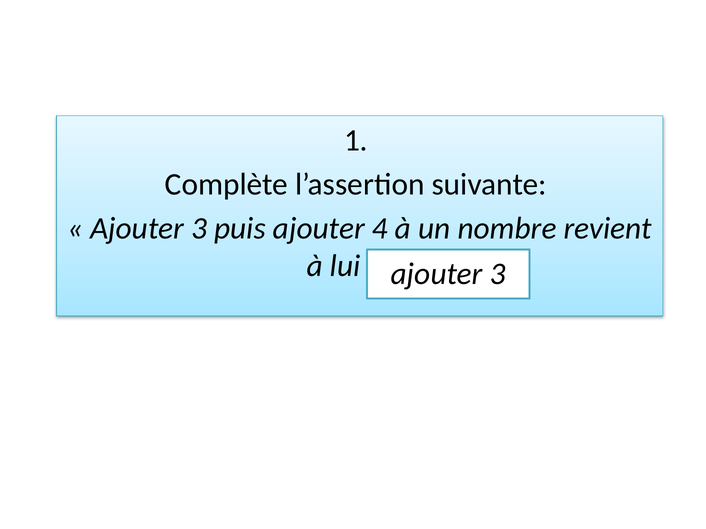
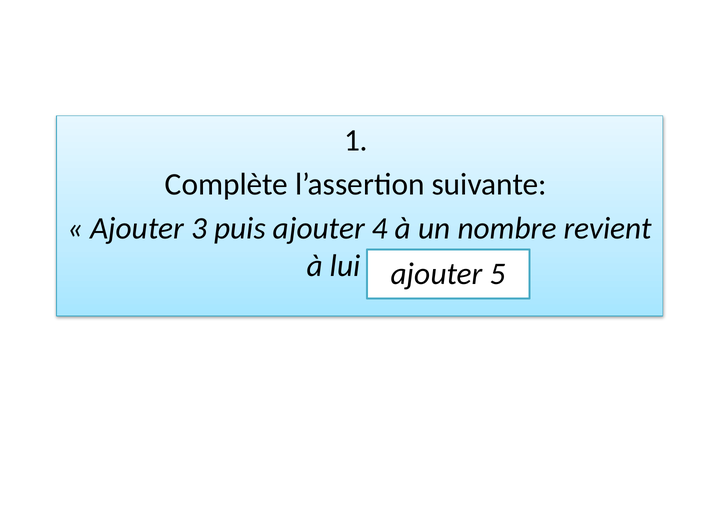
3 at (498, 274): 3 -> 5
